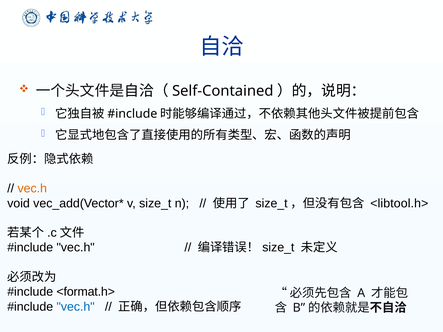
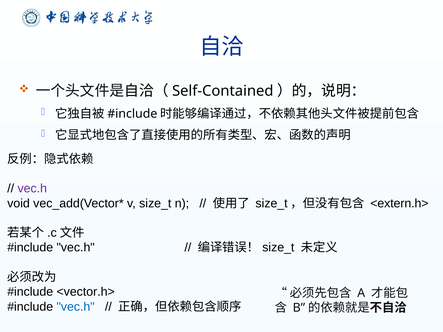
vec.h at (32, 189) colour: orange -> purple
<libtool.h>: <libtool.h> -> <extern.h>
<format.h>: <format.h> -> <vector.h>
